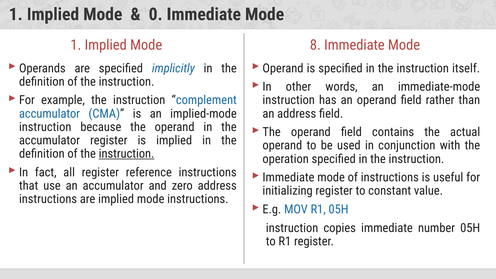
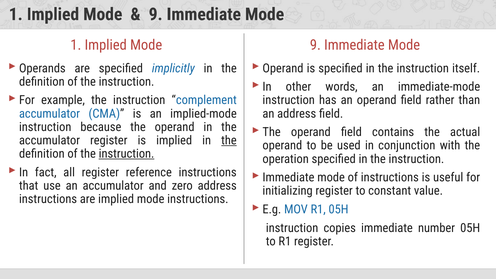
0 at (156, 14): 0 -> 9
Mode 8: 8 -> 9
the at (229, 140) underline: none -> present
